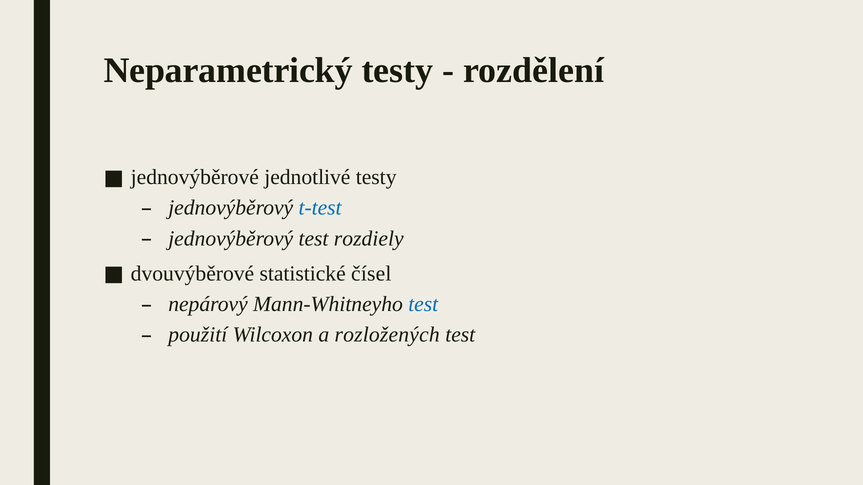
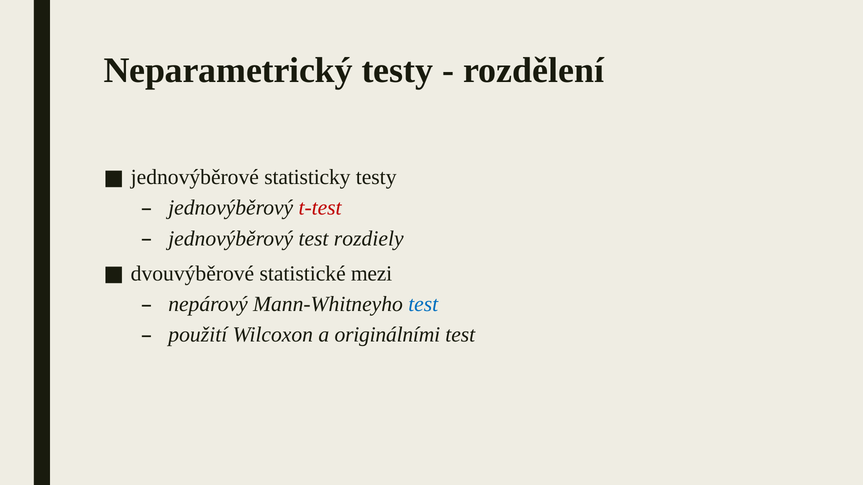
jednotlivé: jednotlivé -> statisticky
t-test colour: blue -> red
čísel: čísel -> mezi
rozložených: rozložených -> originálními
